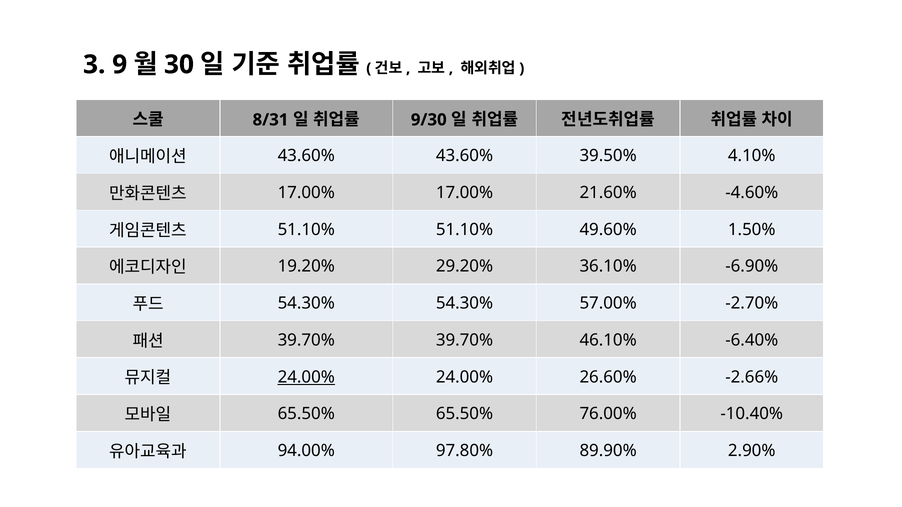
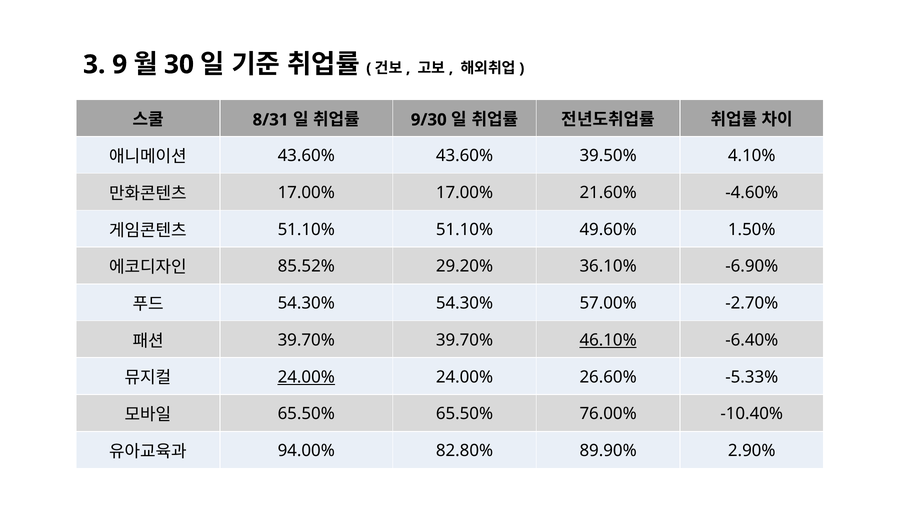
19.20%: 19.20% -> 85.52%
46.10% underline: none -> present
-2.66%: -2.66% -> -5.33%
97.80%: 97.80% -> 82.80%
